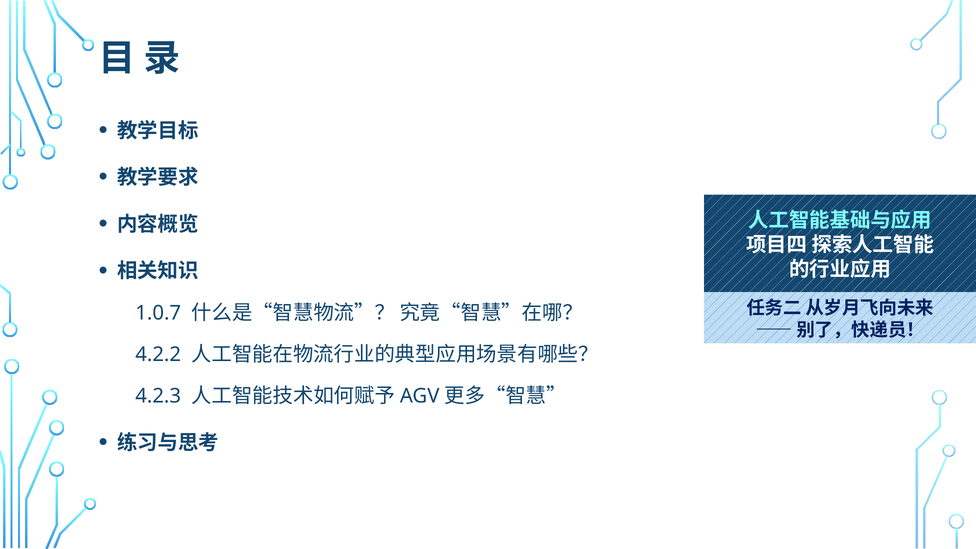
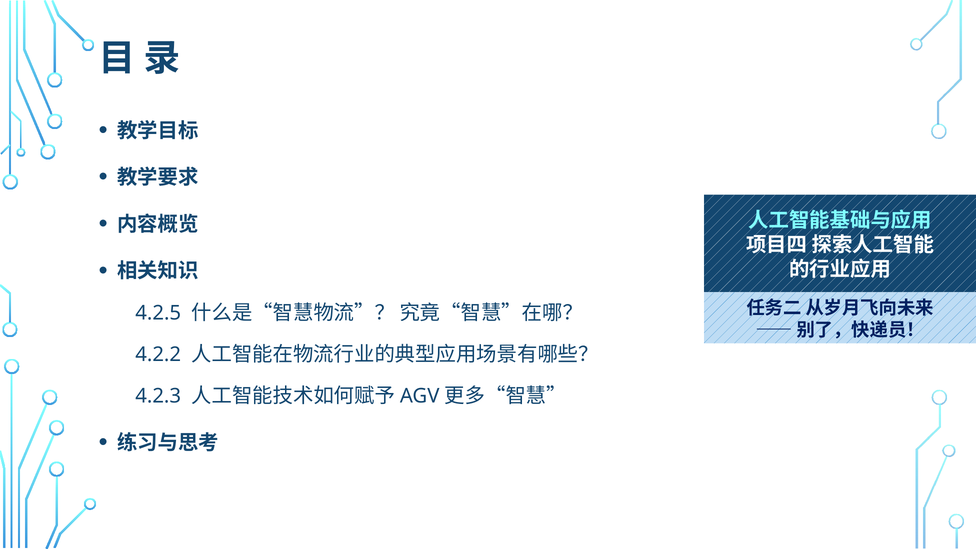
1.0.7: 1.0.7 -> 4.2.5
